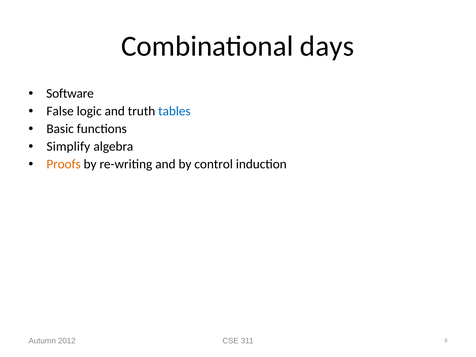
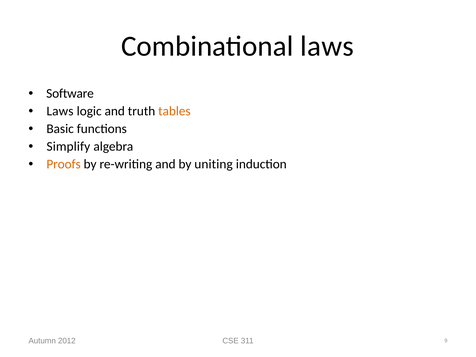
Combinational days: days -> laws
False at (60, 111): False -> Laws
tables colour: blue -> orange
control: control -> uniting
